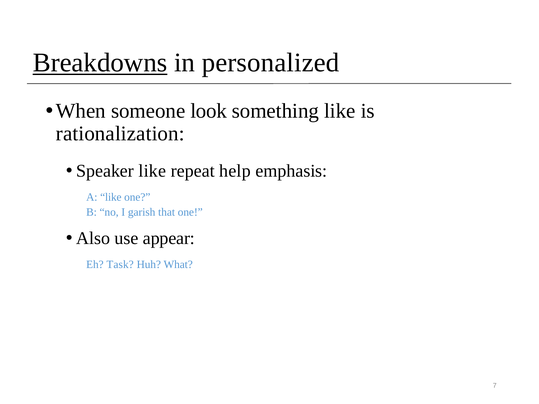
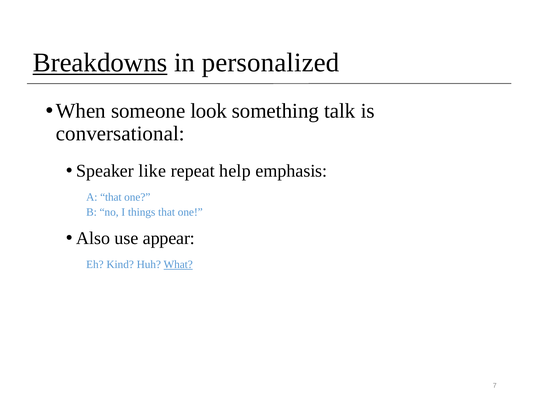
something like: like -> talk
rationalization: rationalization -> conversational
A like: like -> that
garish: garish -> things
Task: Task -> Kind
What underline: none -> present
